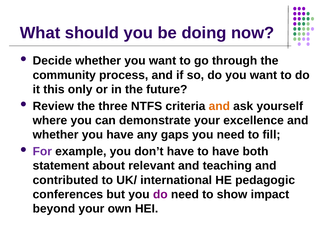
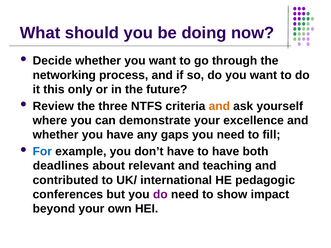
community: community -> networking
For colour: purple -> blue
statement: statement -> deadlines
